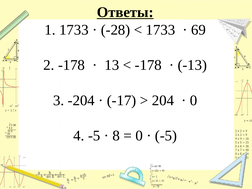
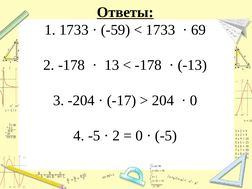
-28: -28 -> -59
8 at (116, 136): 8 -> 2
